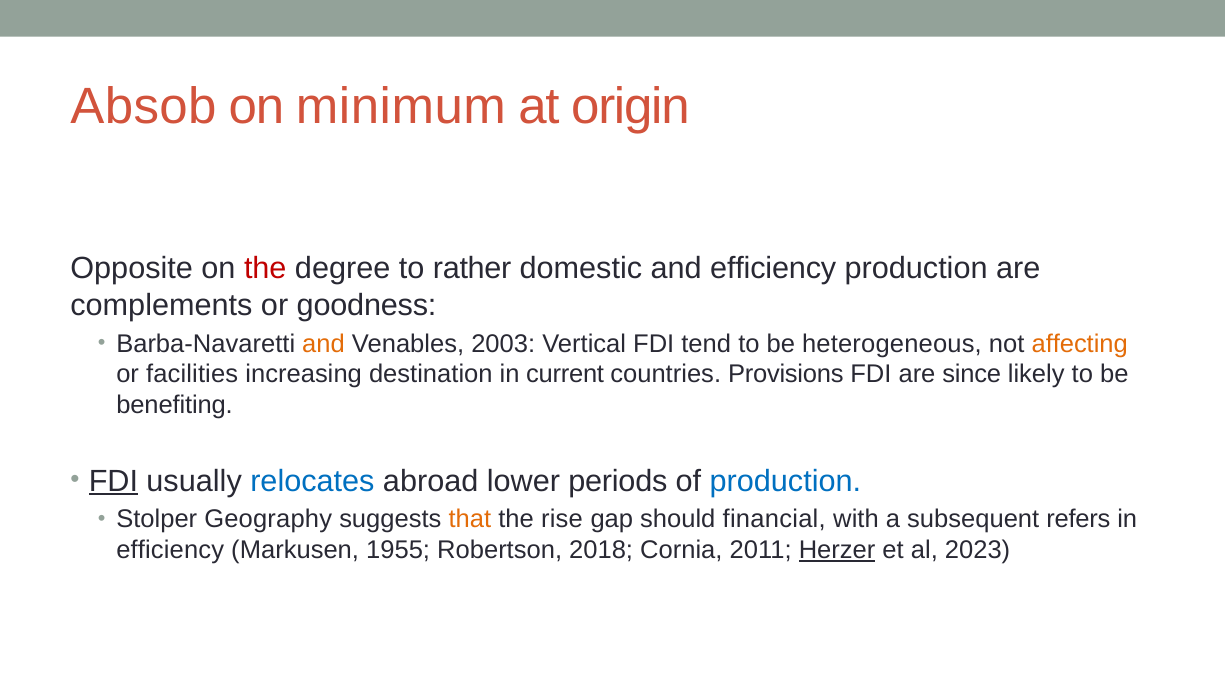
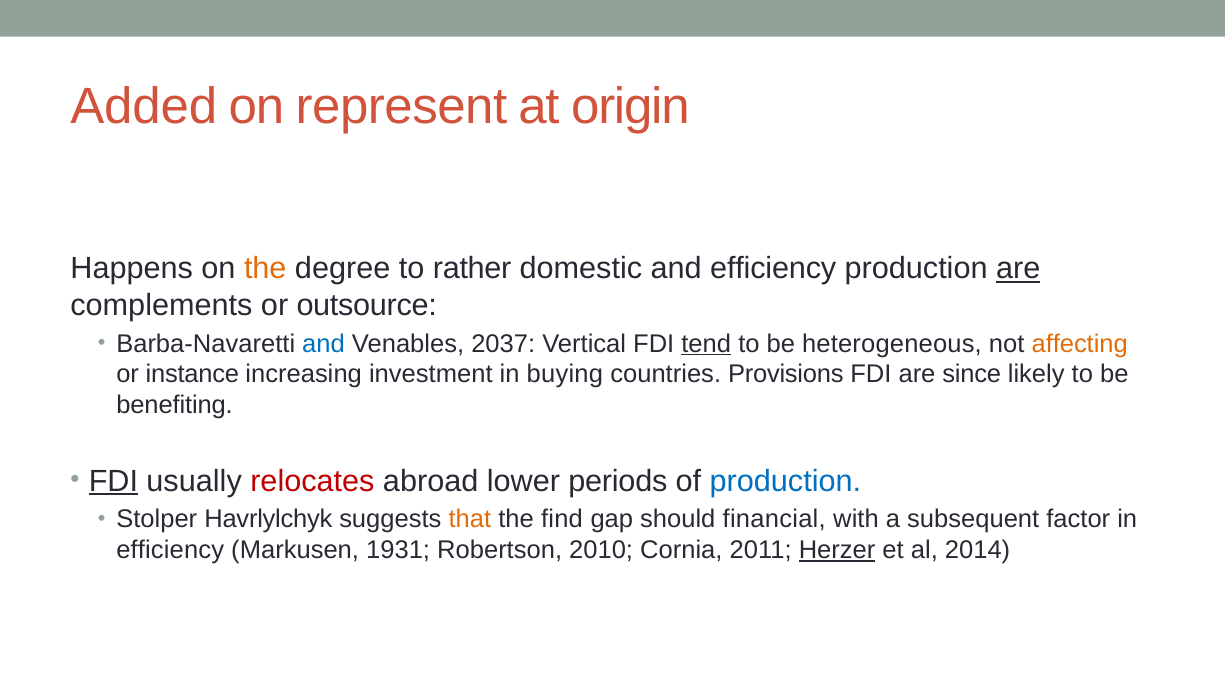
Absob: Absob -> Added
minimum: minimum -> represent
Opposite: Opposite -> Happens
the at (265, 268) colour: red -> orange
are at (1018, 268) underline: none -> present
goodness: goodness -> outsource
and at (324, 344) colour: orange -> blue
2003: 2003 -> 2037
tend underline: none -> present
facilities: facilities -> instance
destination: destination -> investment
current: current -> buying
relocates colour: blue -> red
Geography: Geography -> Havrlylchyk
rise: rise -> find
refers: refers -> factor
1955: 1955 -> 1931
2018: 2018 -> 2010
2023: 2023 -> 2014
